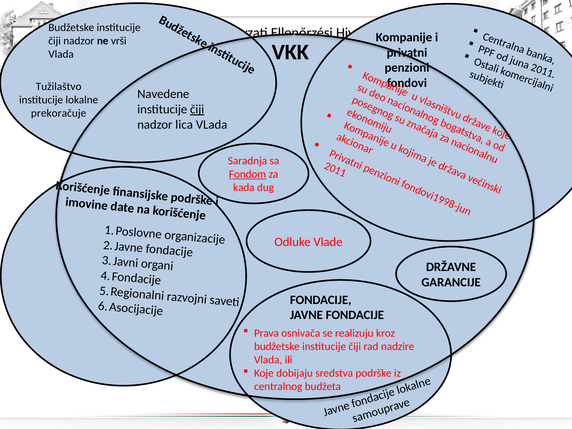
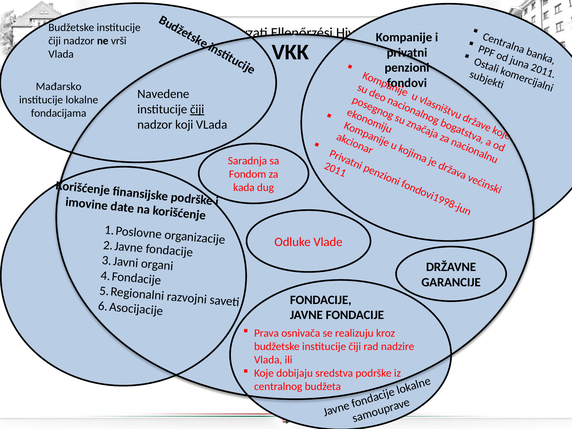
Tužilaštvo: Tužilaštvo -> Mađarsko
prekoračuje: prekoračuje -> fondacijama
lica: lica -> koji
Fondom underline: present -> none
